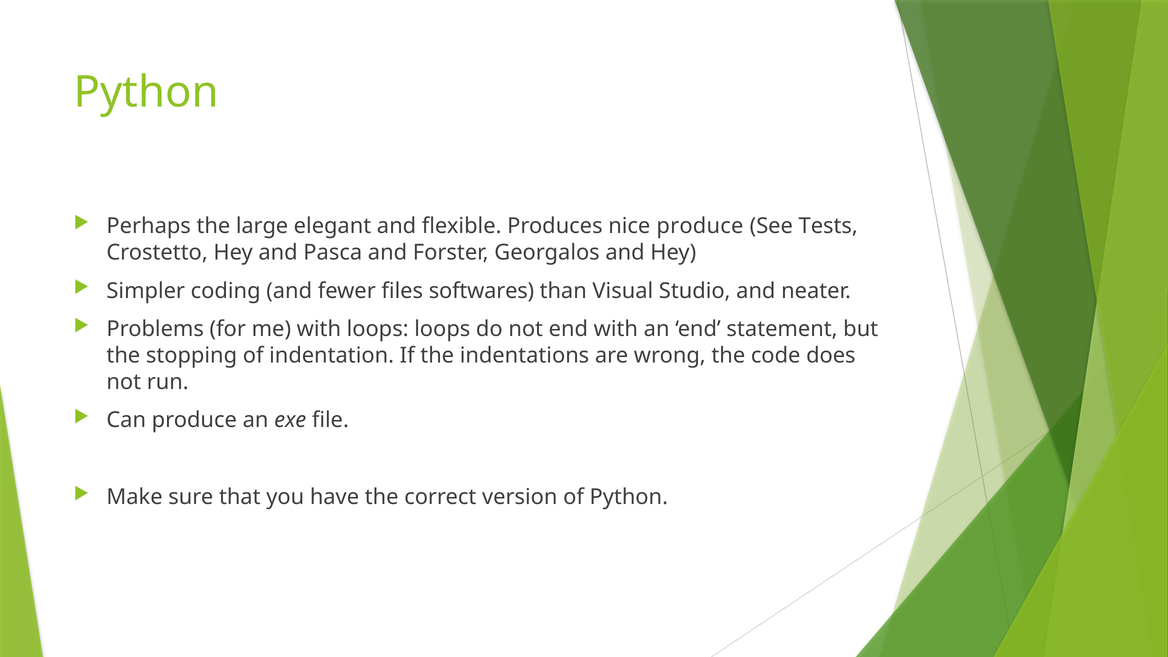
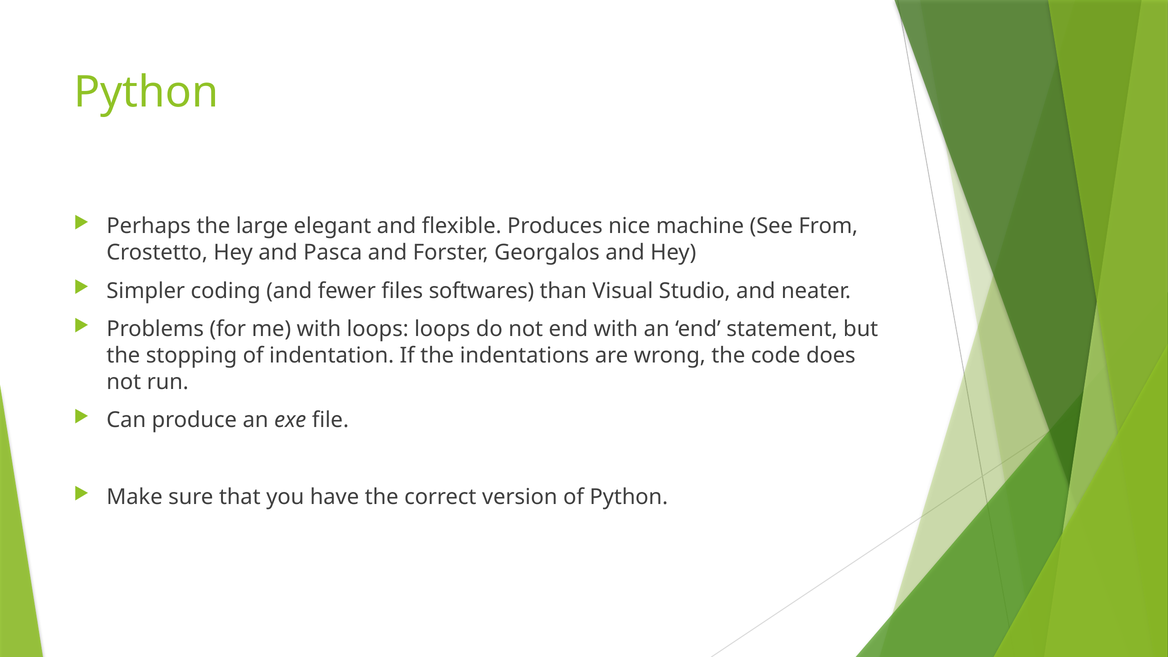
nice produce: produce -> machine
Tests: Tests -> From
